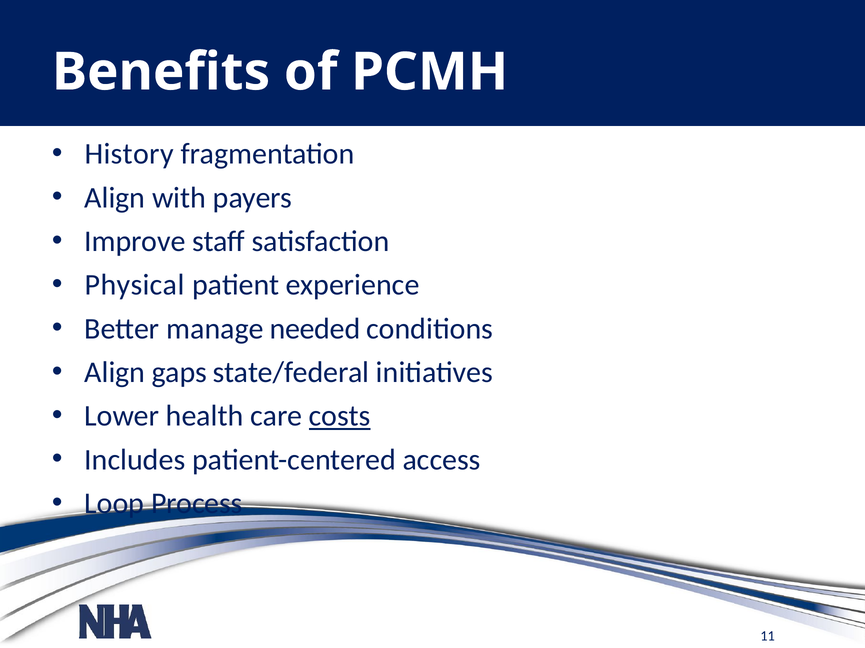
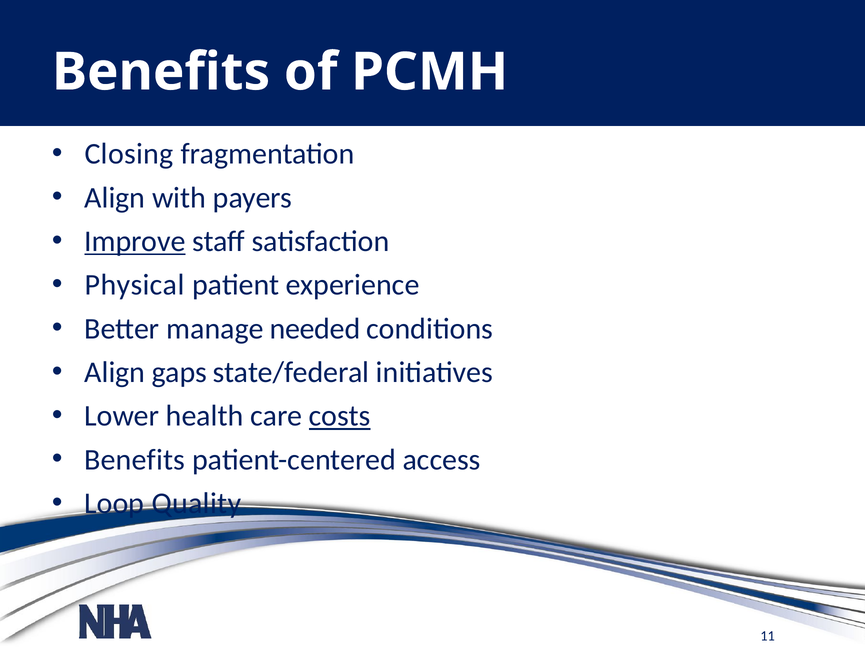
History: History -> Closing
Improve underline: none -> present
Includes at (135, 460): Includes -> Benefits
Process: Process -> Quality
